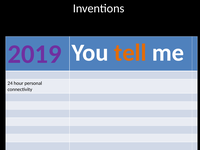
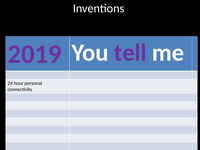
tell colour: orange -> purple
